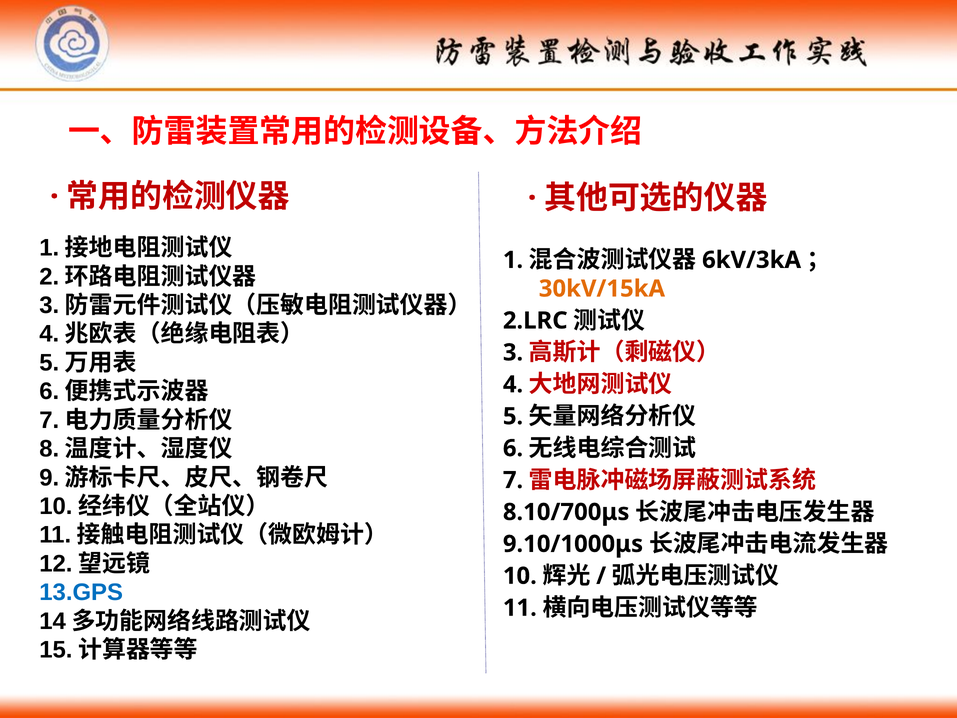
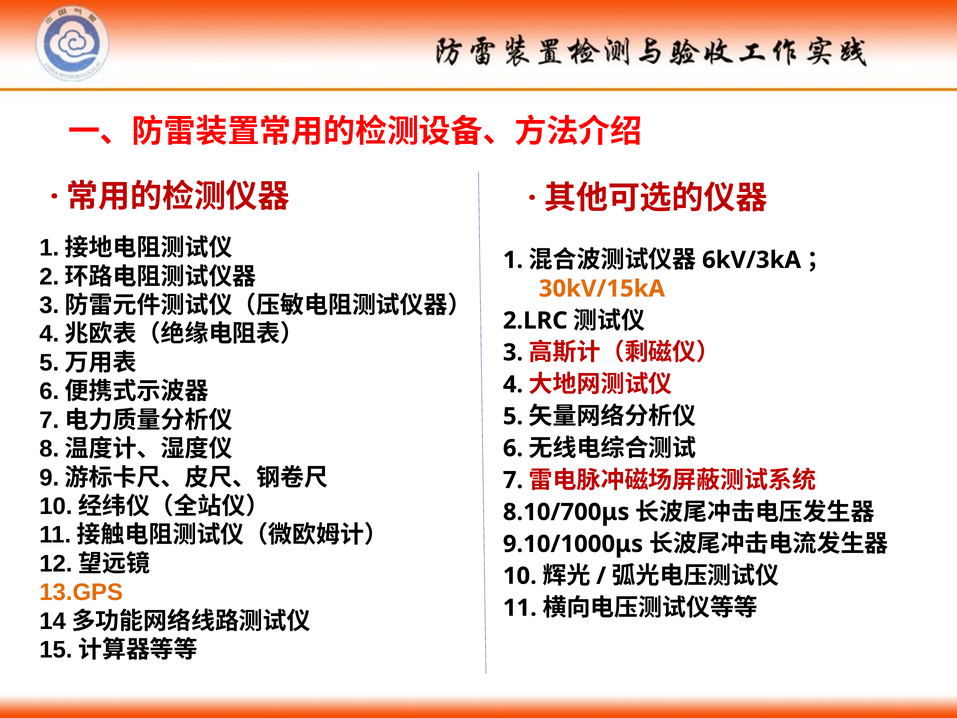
13.GPS colour: blue -> orange
